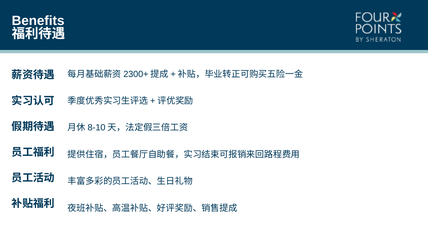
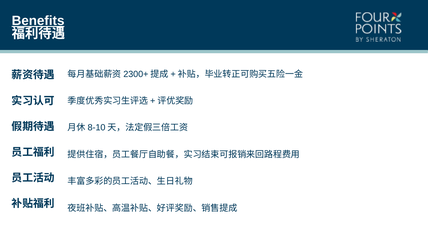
Benefits underline: none -> present
